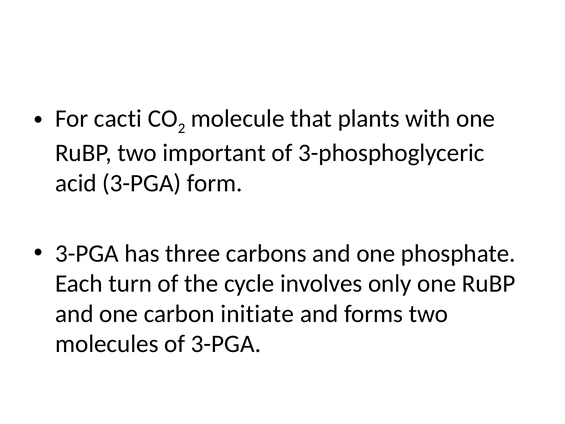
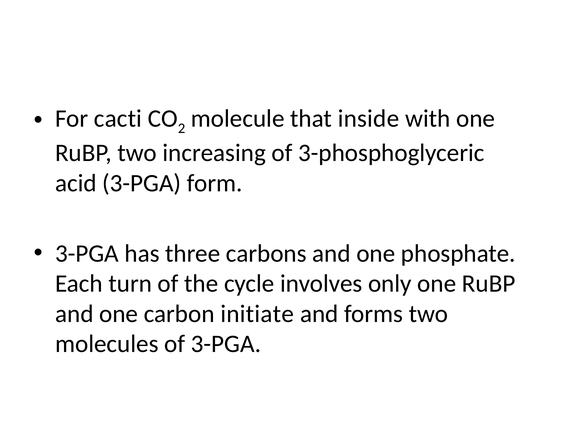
plants: plants -> inside
important: important -> increasing
